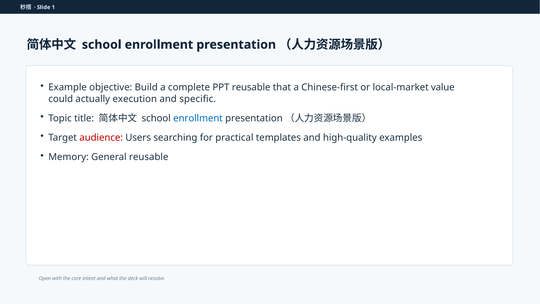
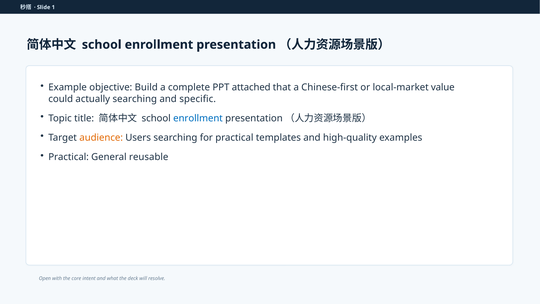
PPT reusable: reusable -> attached
actually execution: execution -> searching
audience colour: red -> orange
Memory at (69, 157): Memory -> Practical
